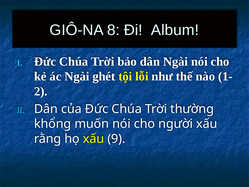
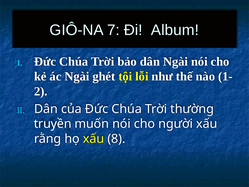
8: 8 -> 7
khổng: khổng -> truyền
9: 9 -> 8
